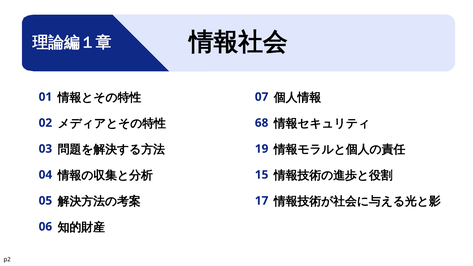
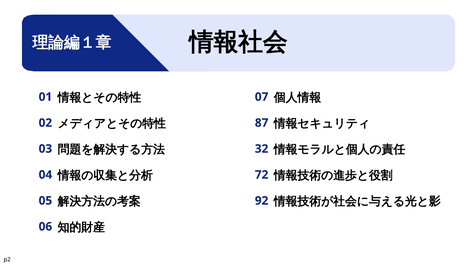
68: 68 -> 87
19: 19 -> 32
15: 15 -> 72
17: 17 -> 92
